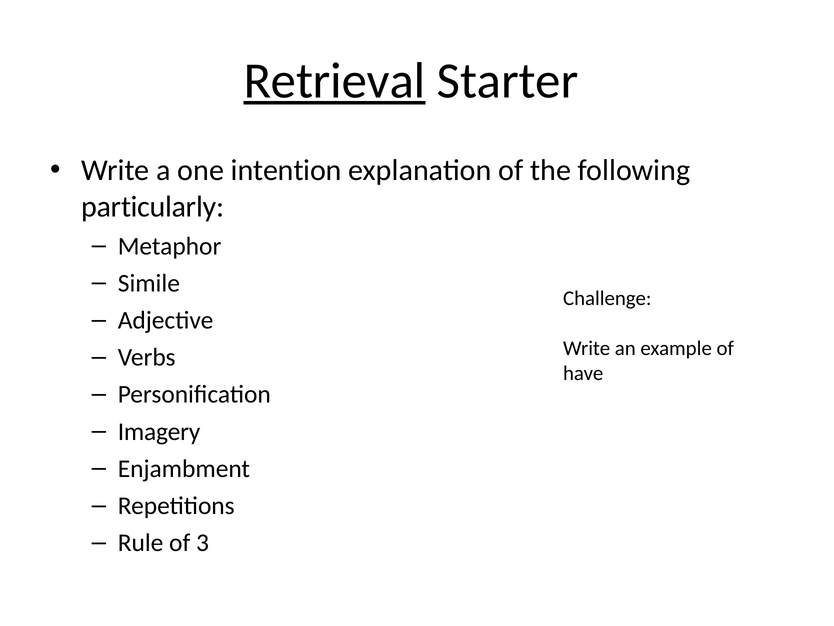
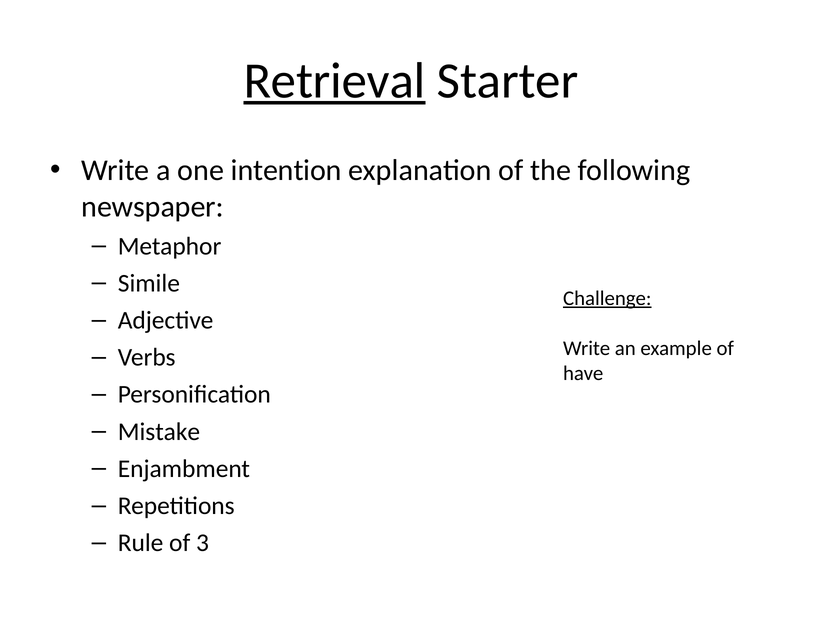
particularly: particularly -> newspaper
Challenge underline: none -> present
Imagery: Imagery -> Mistake
